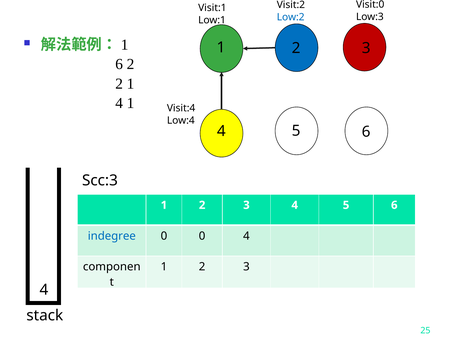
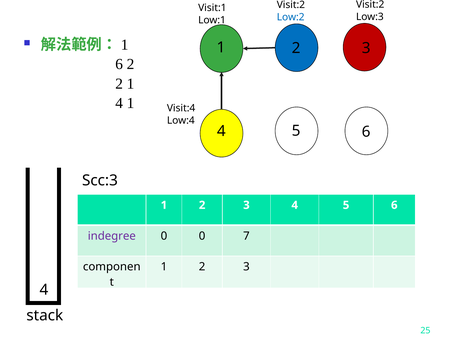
Visit:0 at (370, 4): Visit:0 -> Visit:2
indegree colour: blue -> purple
0 4: 4 -> 7
